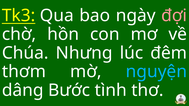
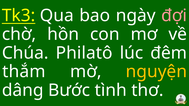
Nhưng: Nhưng -> Philatô
thơm: thơm -> thắm
nguyện colour: light blue -> yellow
